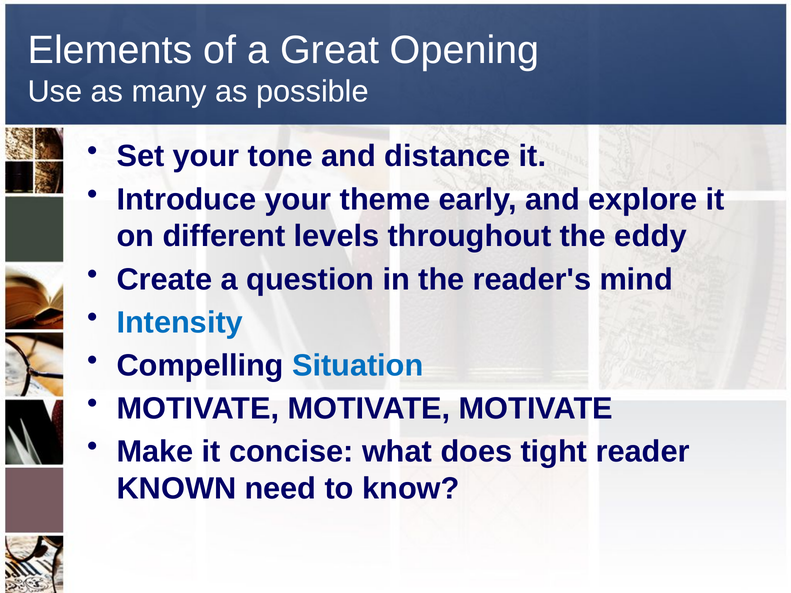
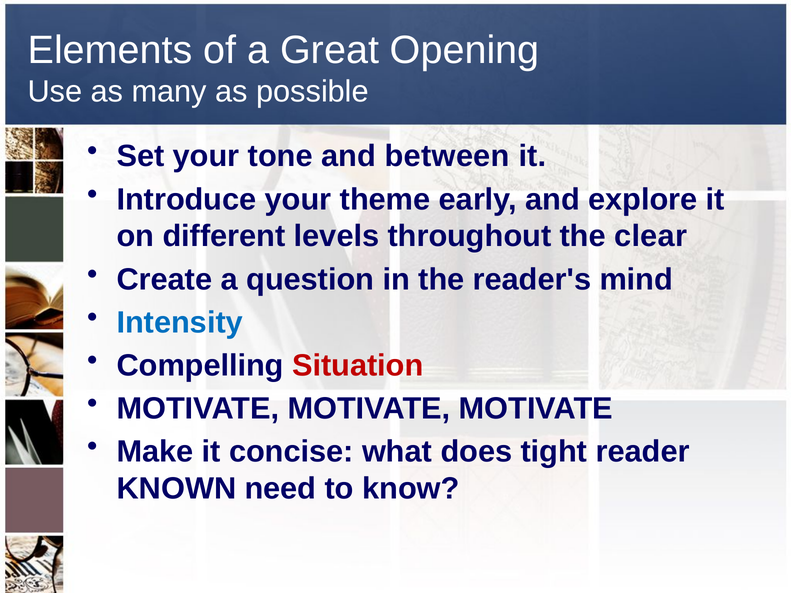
distance: distance -> between
eddy: eddy -> clear
Situation colour: blue -> red
